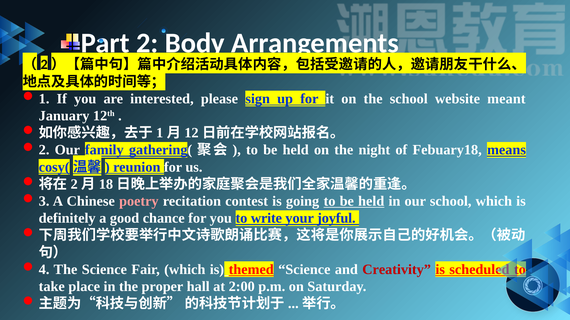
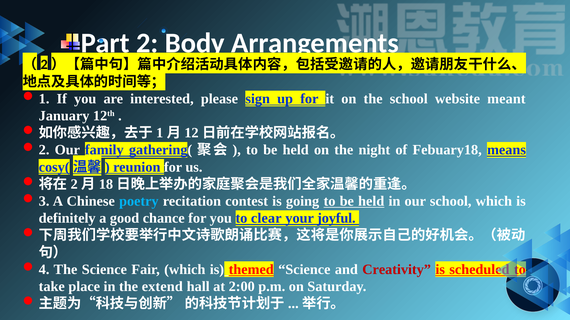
poetry colour: pink -> light blue
write: write -> clear
proper: proper -> extend
